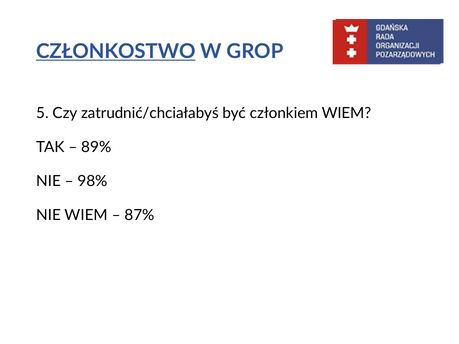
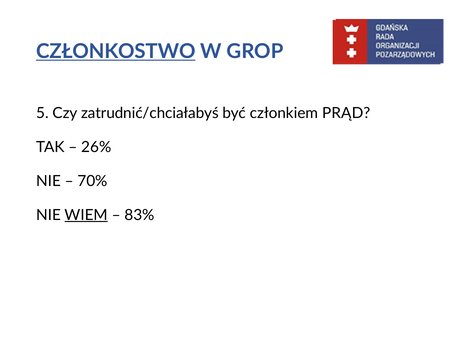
członkiem WIEM: WIEM -> PRĄD
89%: 89% -> 26%
98%: 98% -> 70%
WIEM at (86, 215) underline: none -> present
87%: 87% -> 83%
